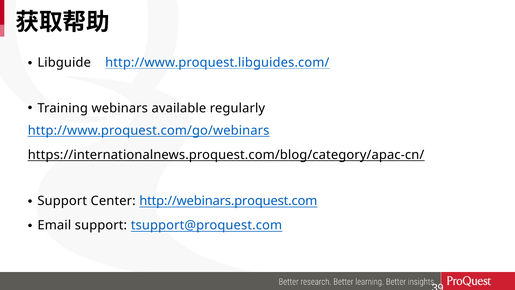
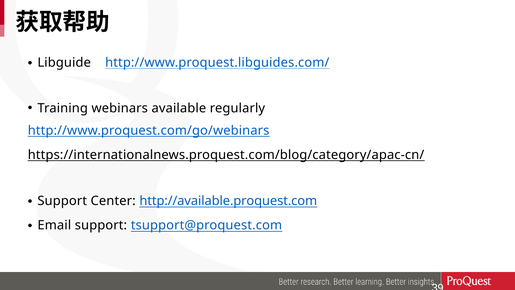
http://webinars.proquest.com: http://webinars.proquest.com -> http://available.proquest.com
